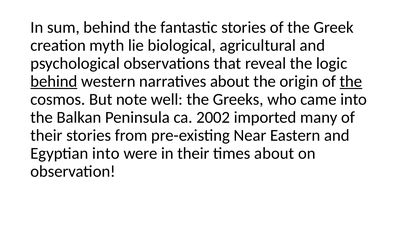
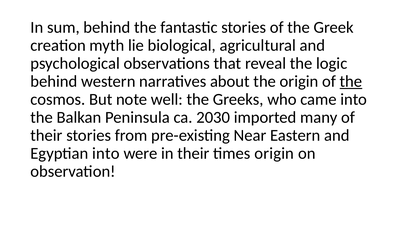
behind at (54, 81) underline: present -> none
2002: 2002 -> 2030
times about: about -> origin
